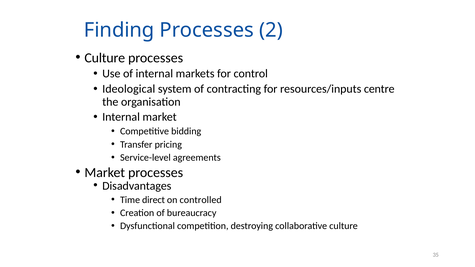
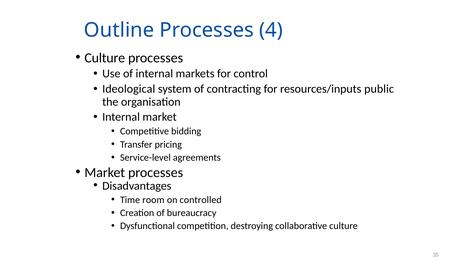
Finding: Finding -> Outline
2: 2 -> 4
centre: centre -> public
direct: direct -> room
